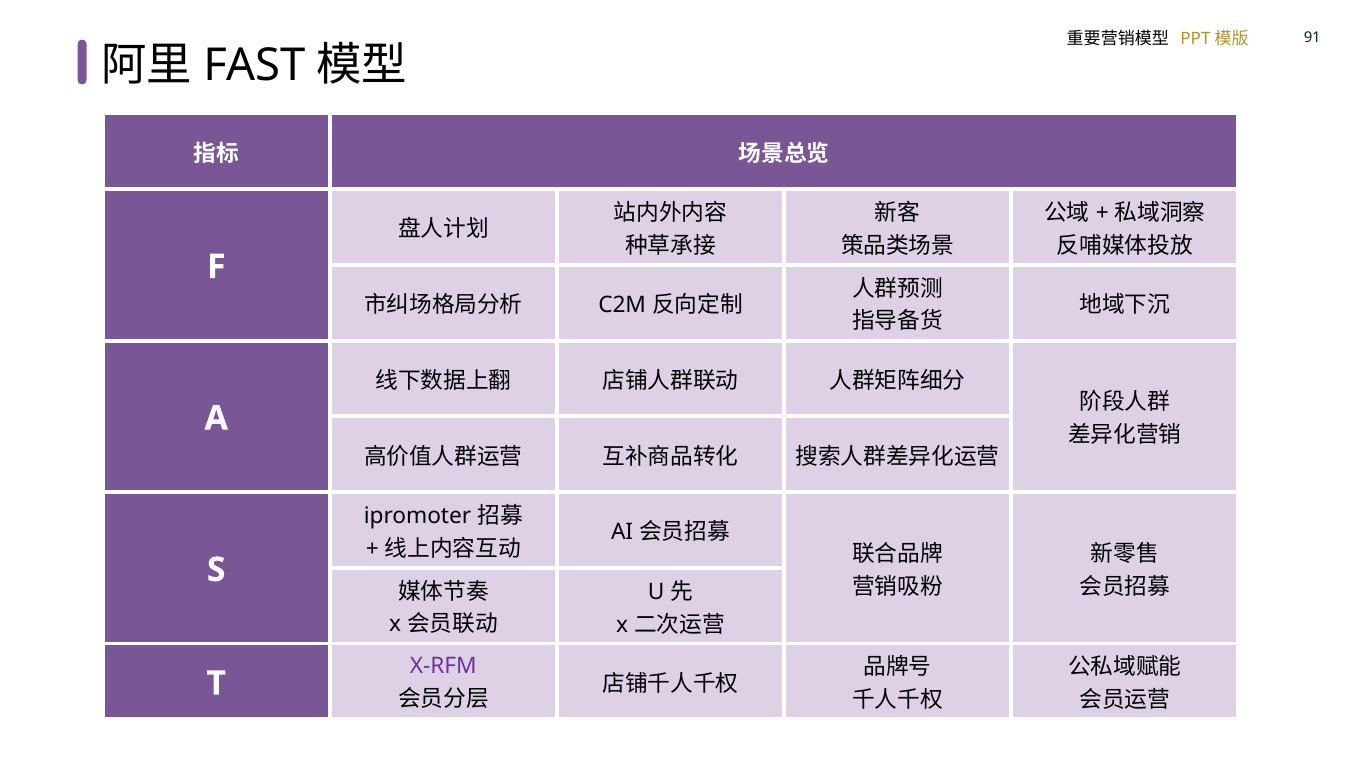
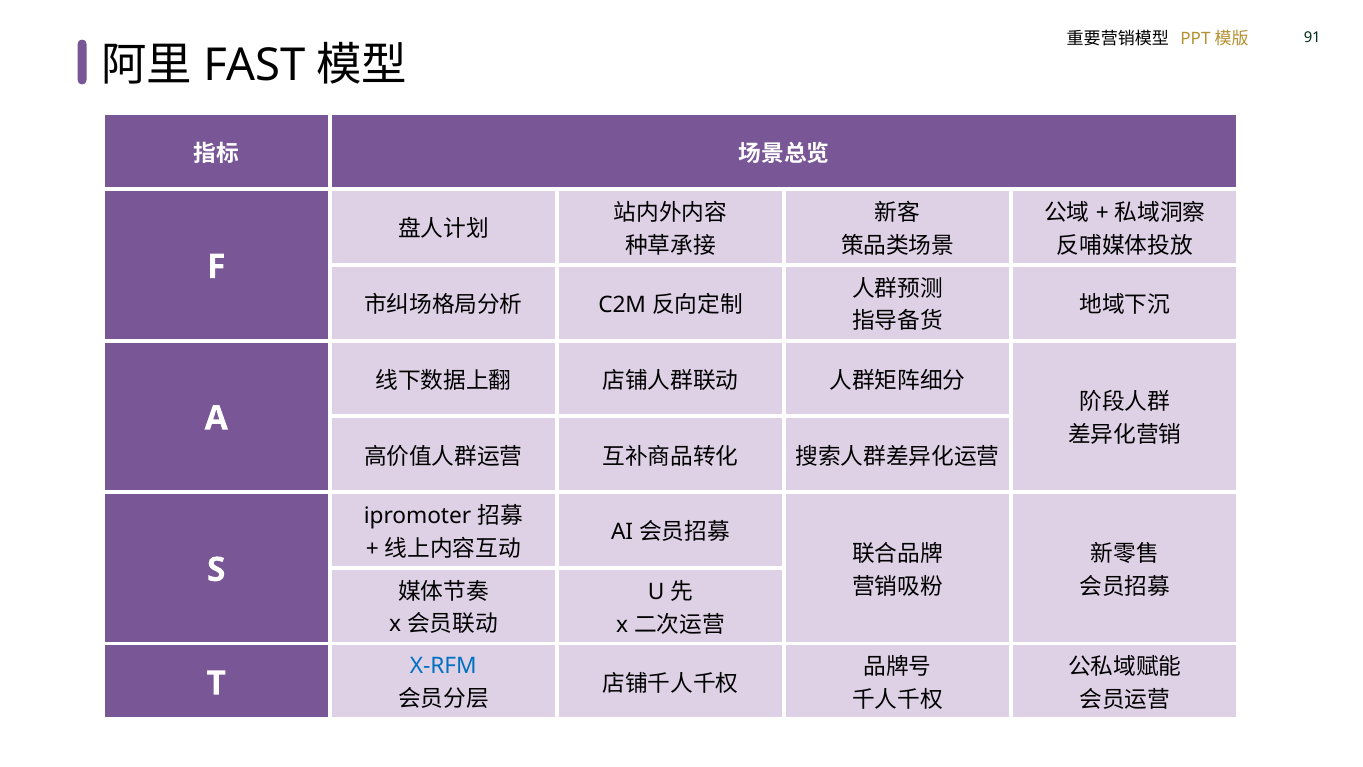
X-RFM colour: purple -> blue
